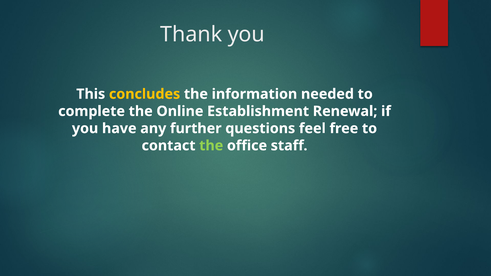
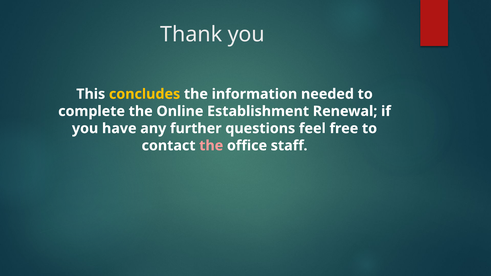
the at (211, 146) colour: light green -> pink
